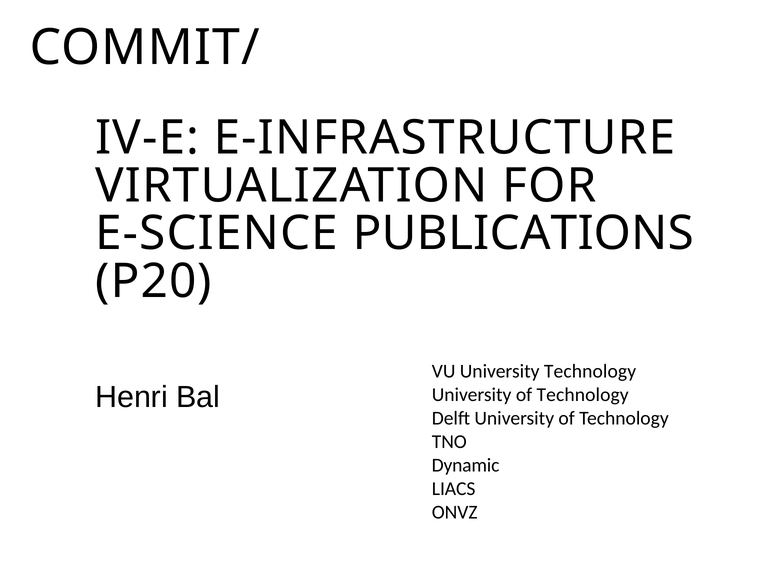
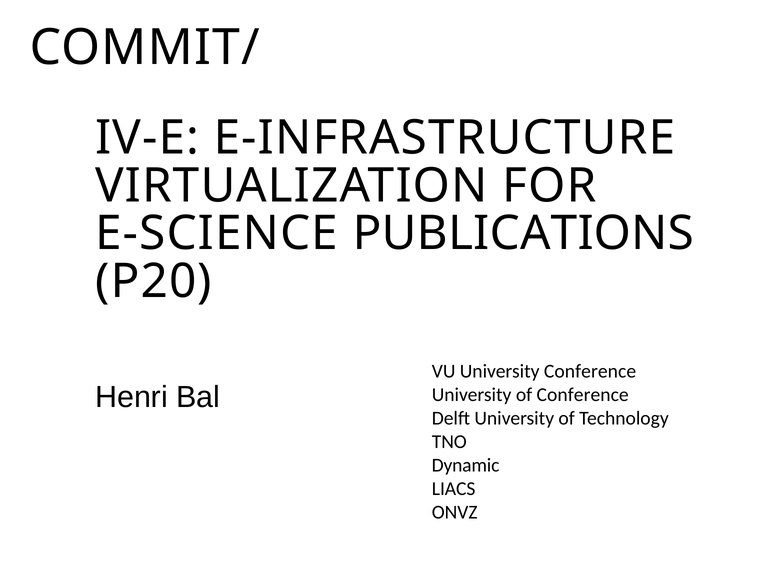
University Technology: Technology -> Conference
Technology at (583, 394): Technology -> Conference
